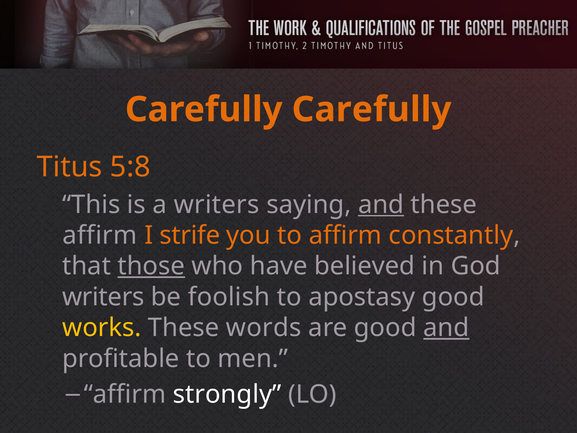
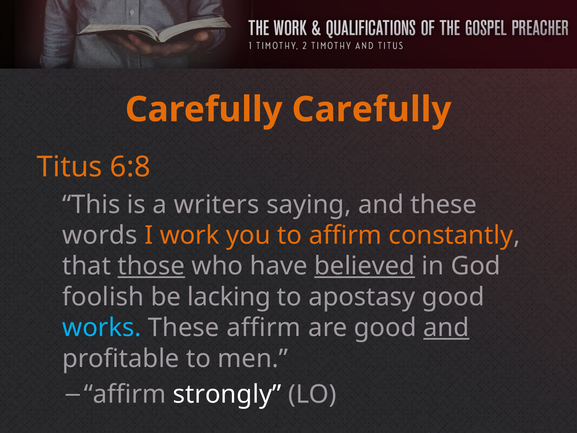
5:8: 5:8 -> 6:8
and at (381, 204) underline: present -> none
affirm at (100, 235): affirm -> words
strife: strife -> work
believed underline: none -> present
writers at (103, 297): writers -> foolish
foolish: foolish -> lacking
works colour: yellow -> light blue
These words: words -> affirm
